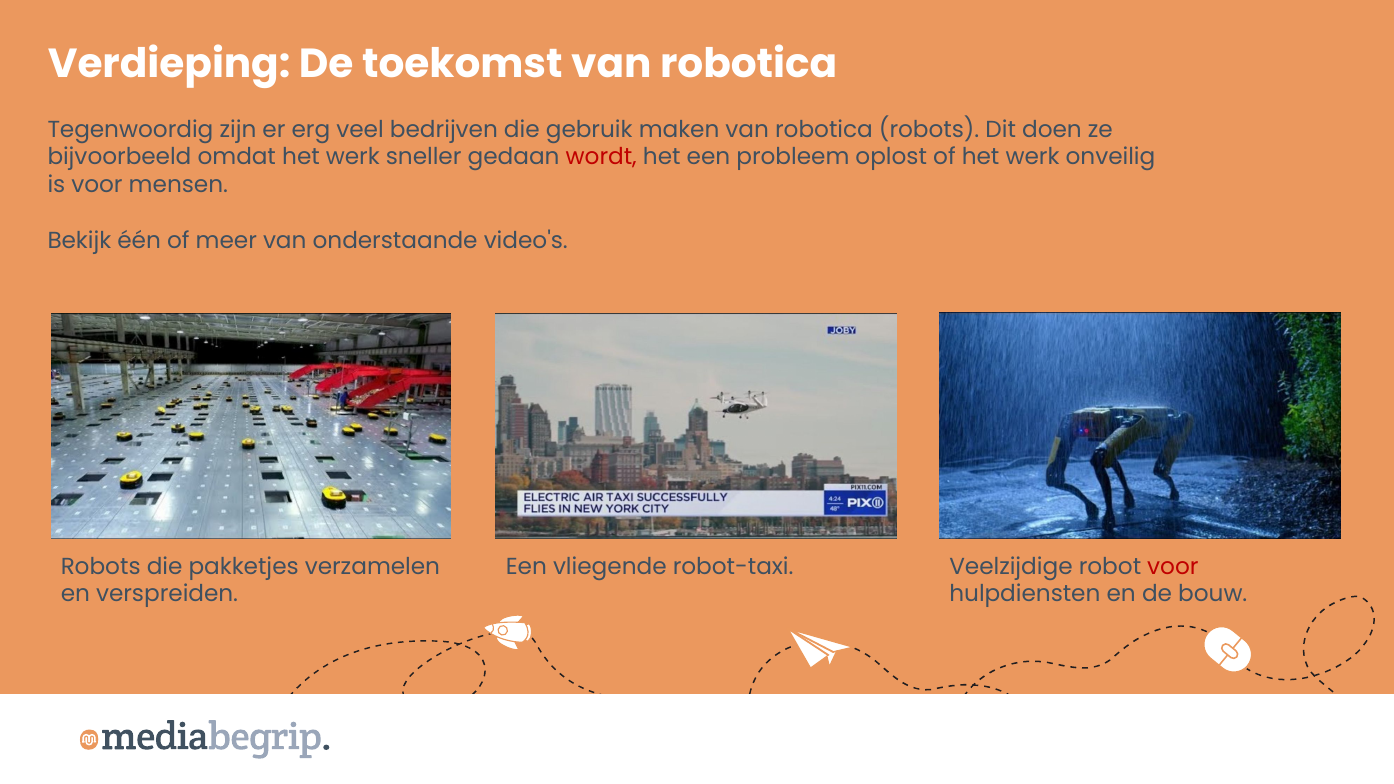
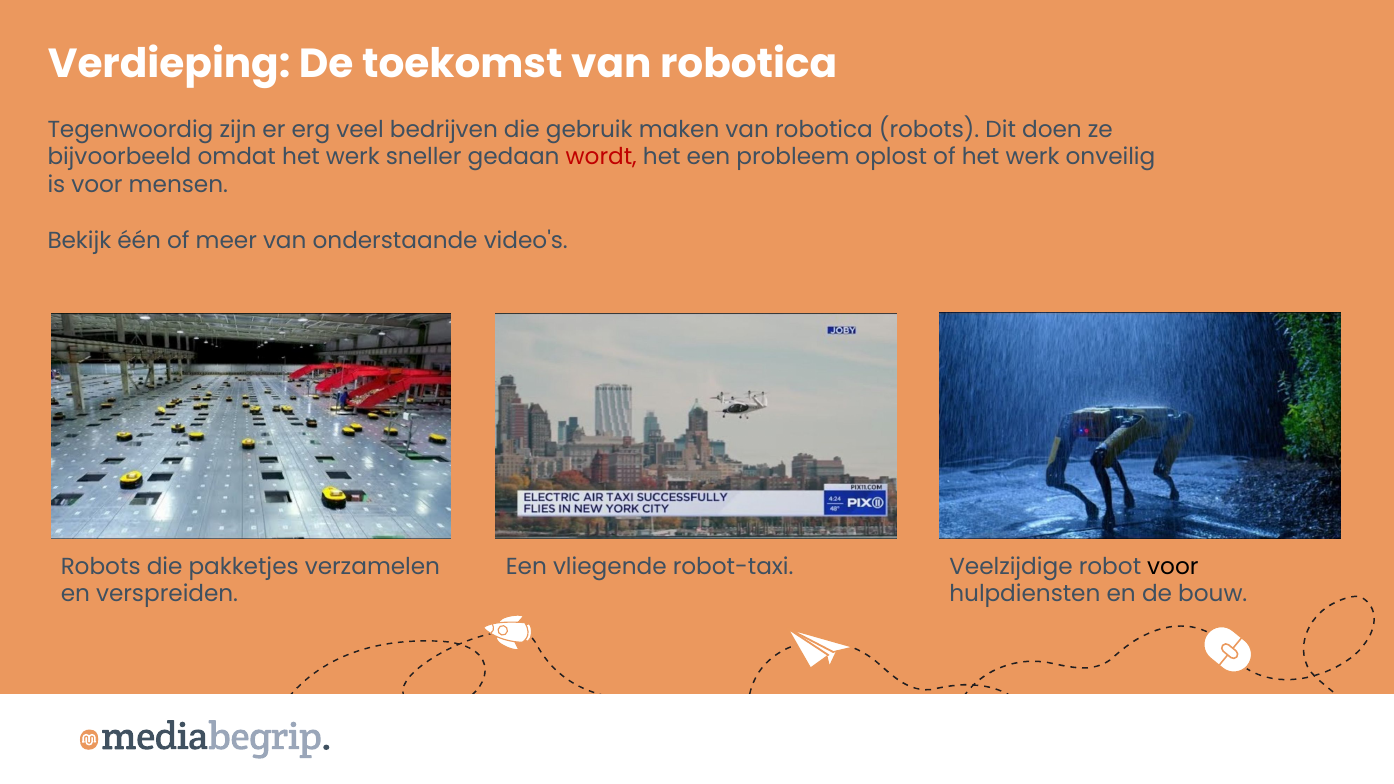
voor at (1173, 567) colour: red -> black
